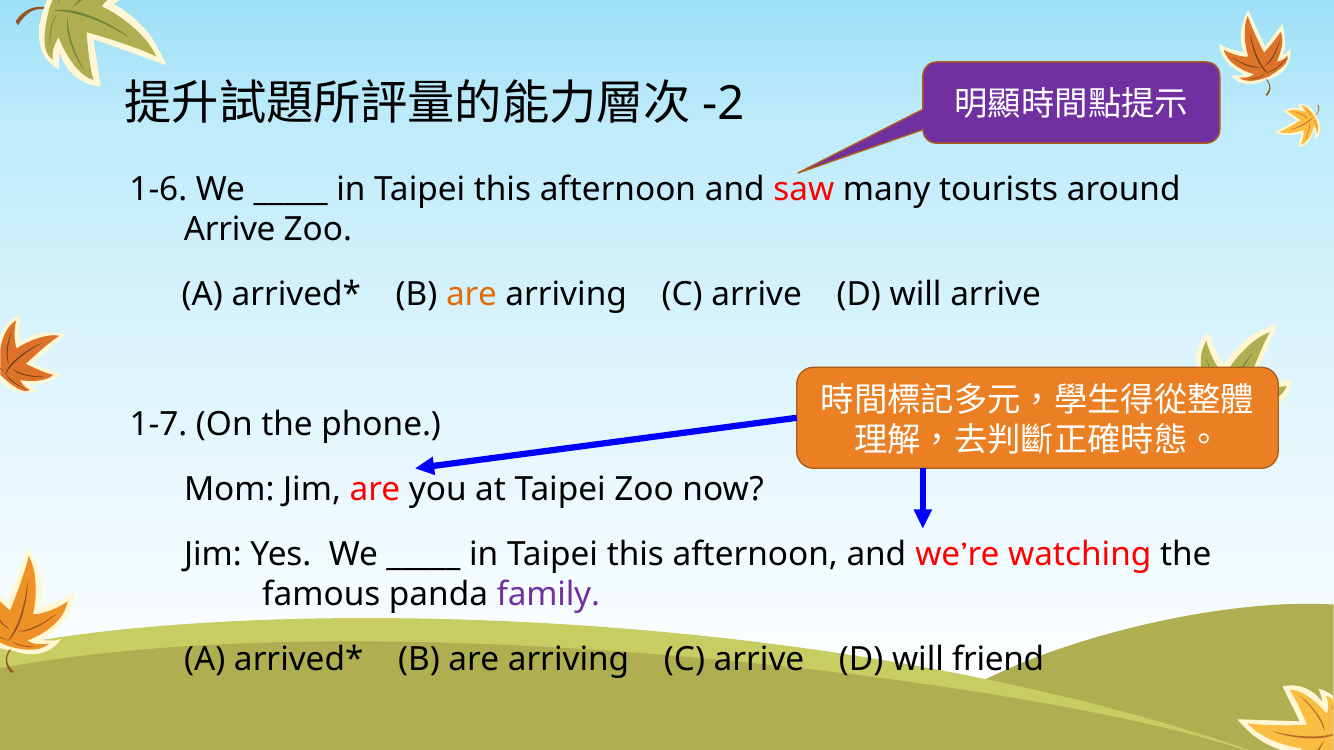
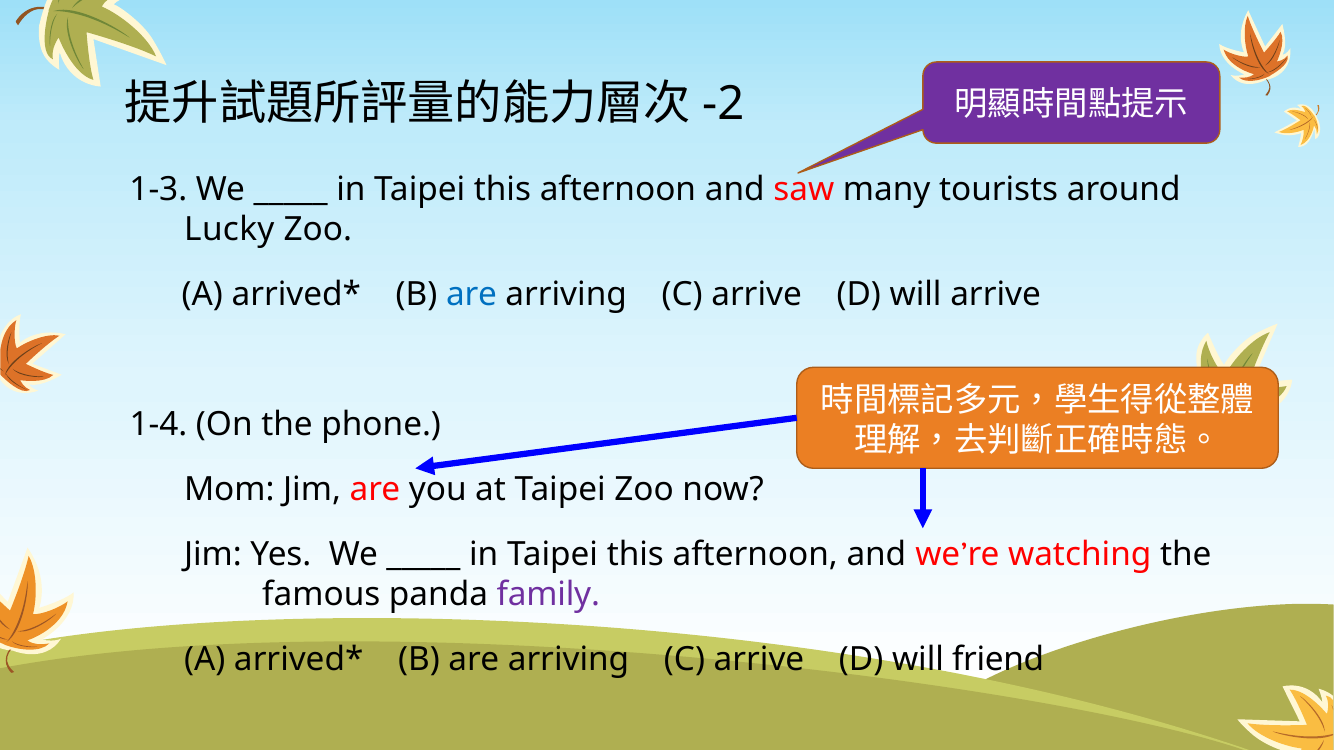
1-6: 1-6 -> 1-3
Arrive at (230, 230): Arrive -> Lucky
are at (472, 295) colour: orange -> blue
1-7: 1-7 -> 1-4
